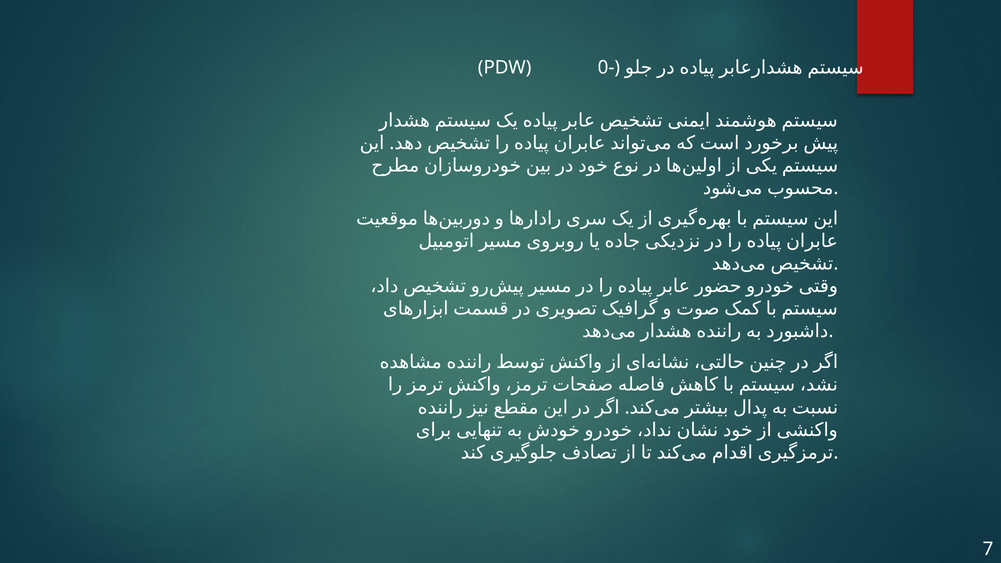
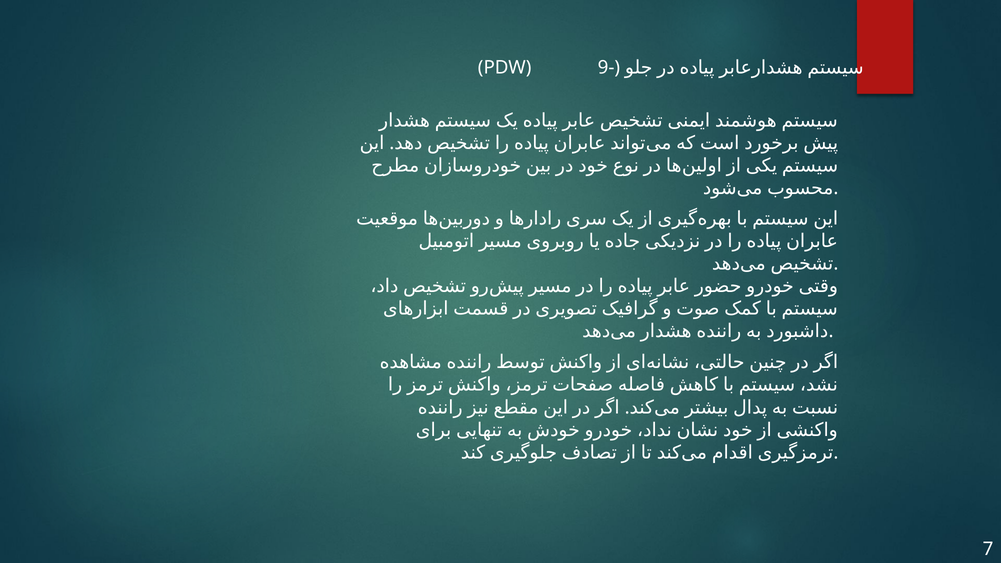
0-: 0- -> 9-
